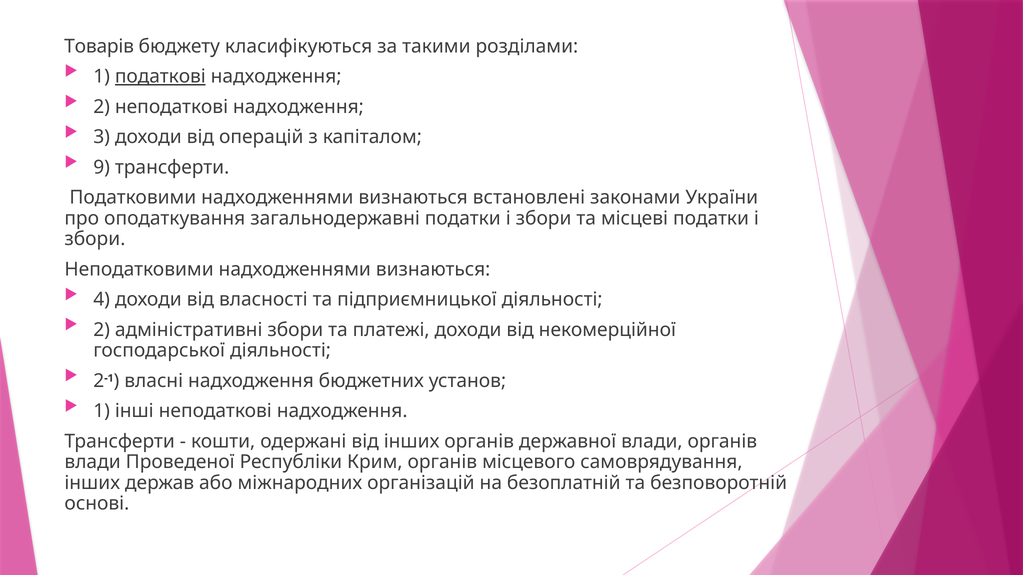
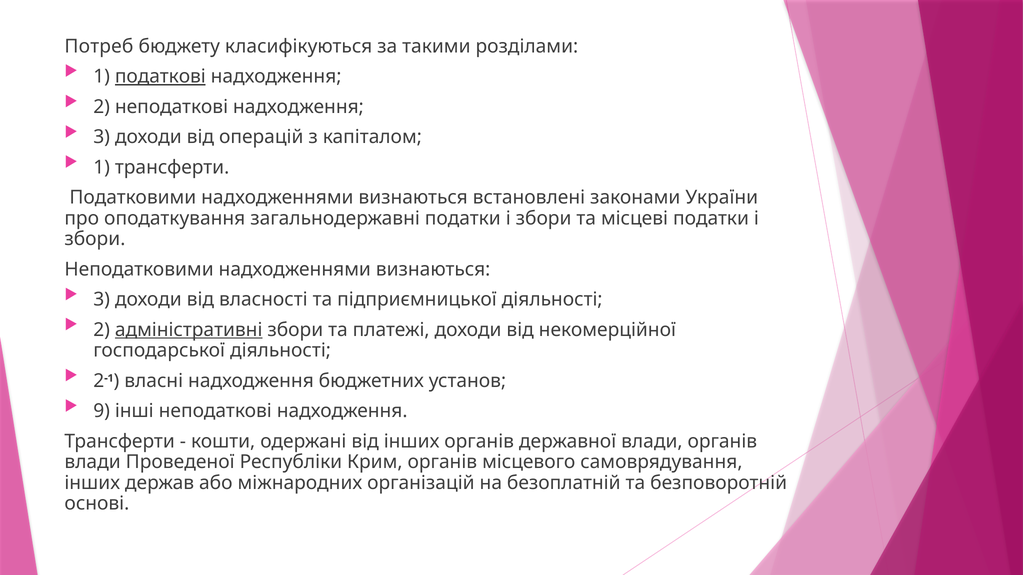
Товарів: Товарів -> Потреб
9 at (102, 168): 9 -> 1
4 at (102, 300): 4 -> 3
адміністративні underline: none -> present
1 at (102, 411): 1 -> 9
